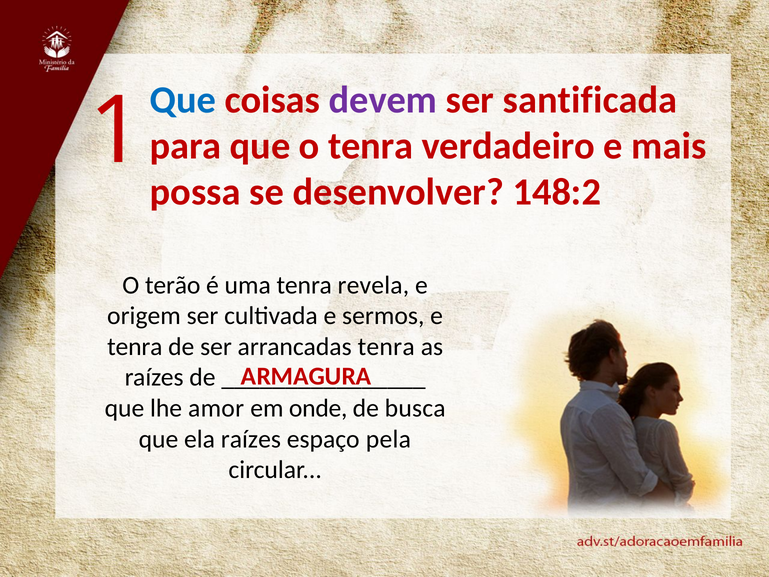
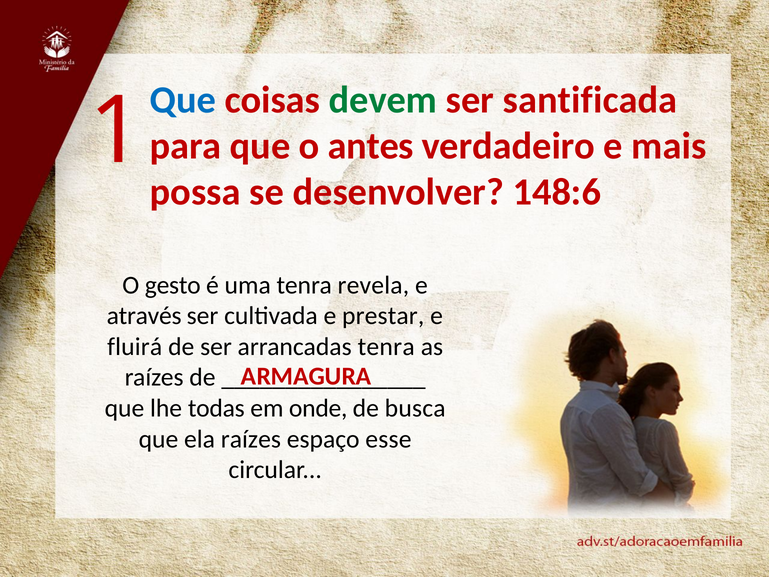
devem colour: purple -> green
o tenra: tenra -> antes
148:2: 148:2 -> 148:6
terão: terão -> gesto
origem: origem -> através
sermos: sermos -> prestar
tenra at (135, 347): tenra -> fluirá
amor: amor -> todas
pela: pela -> esse
